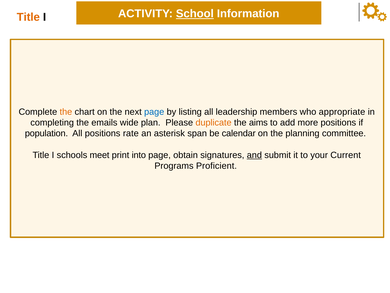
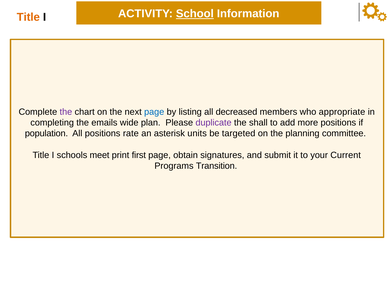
the at (66, 112) colour: orange -> purple
leadership: leadership -> decreased
duplicate colour: orange -> purple
aims: aims -> shall
span: span -> units
calendar: calendar -> targeted
into: into -> first
and underline: present -> none
Proficient: Proficient -> Transition
